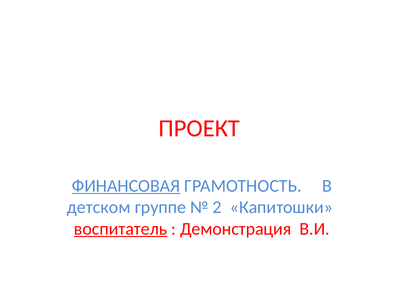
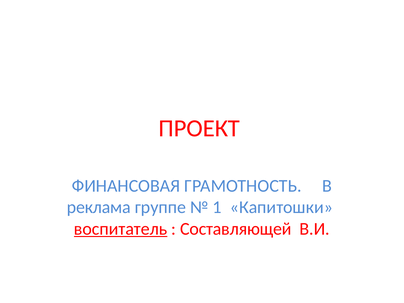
ФИНАНСОВАЯ underline: present -> none
детском: детском -> реклама
2: 2 -> 1
Демонстрация: Демонстрация -> Составляющей
